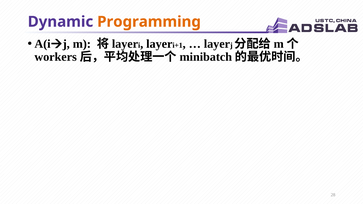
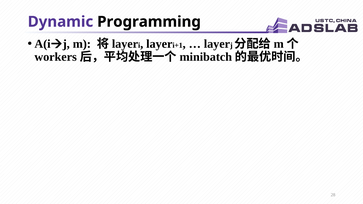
Programming colour: orange -> black
